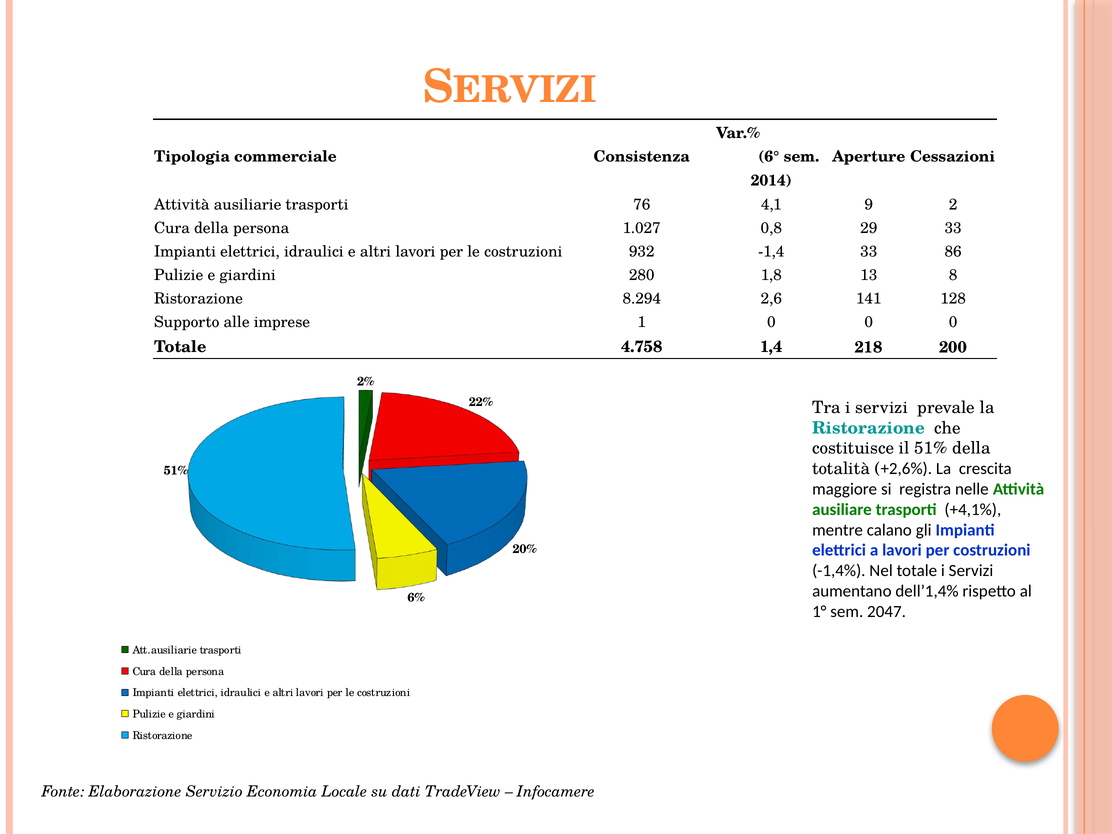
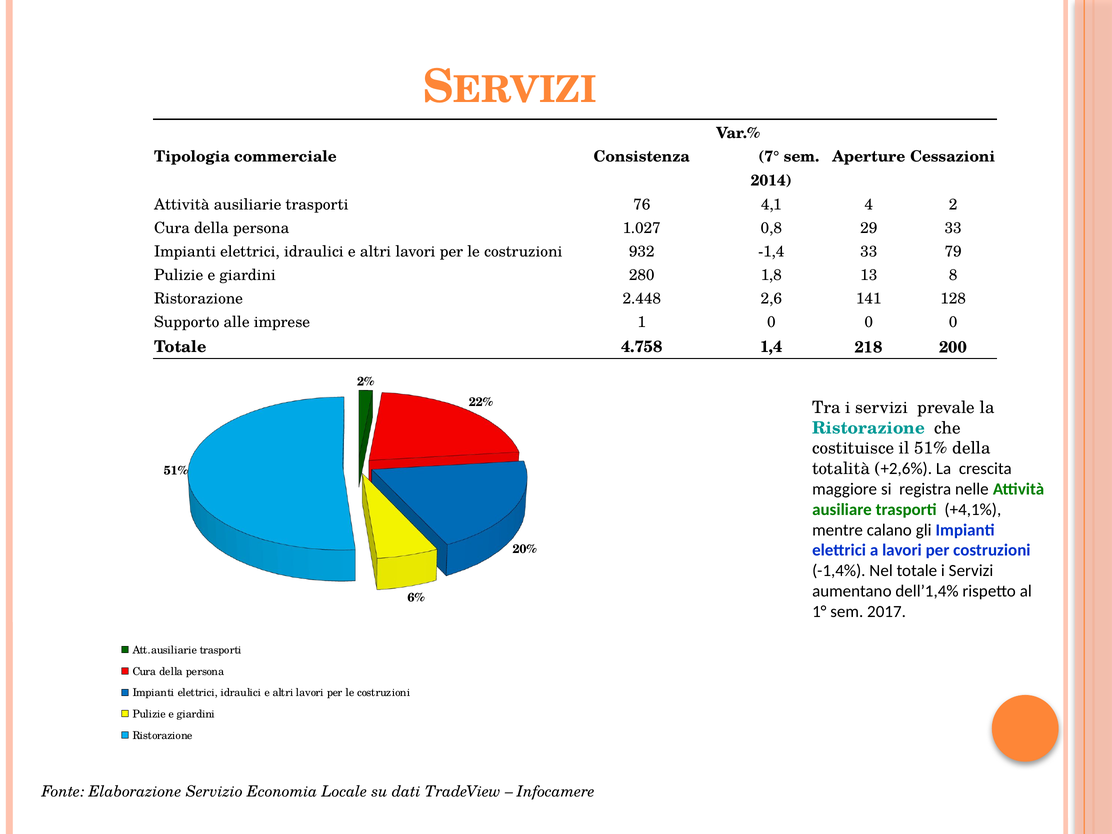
6°: 6° -> 7°
9: 9 -> 4
86: 86 -> 79
8.294: 8.294 -> 2.448
2047: 2047 -> 2017
